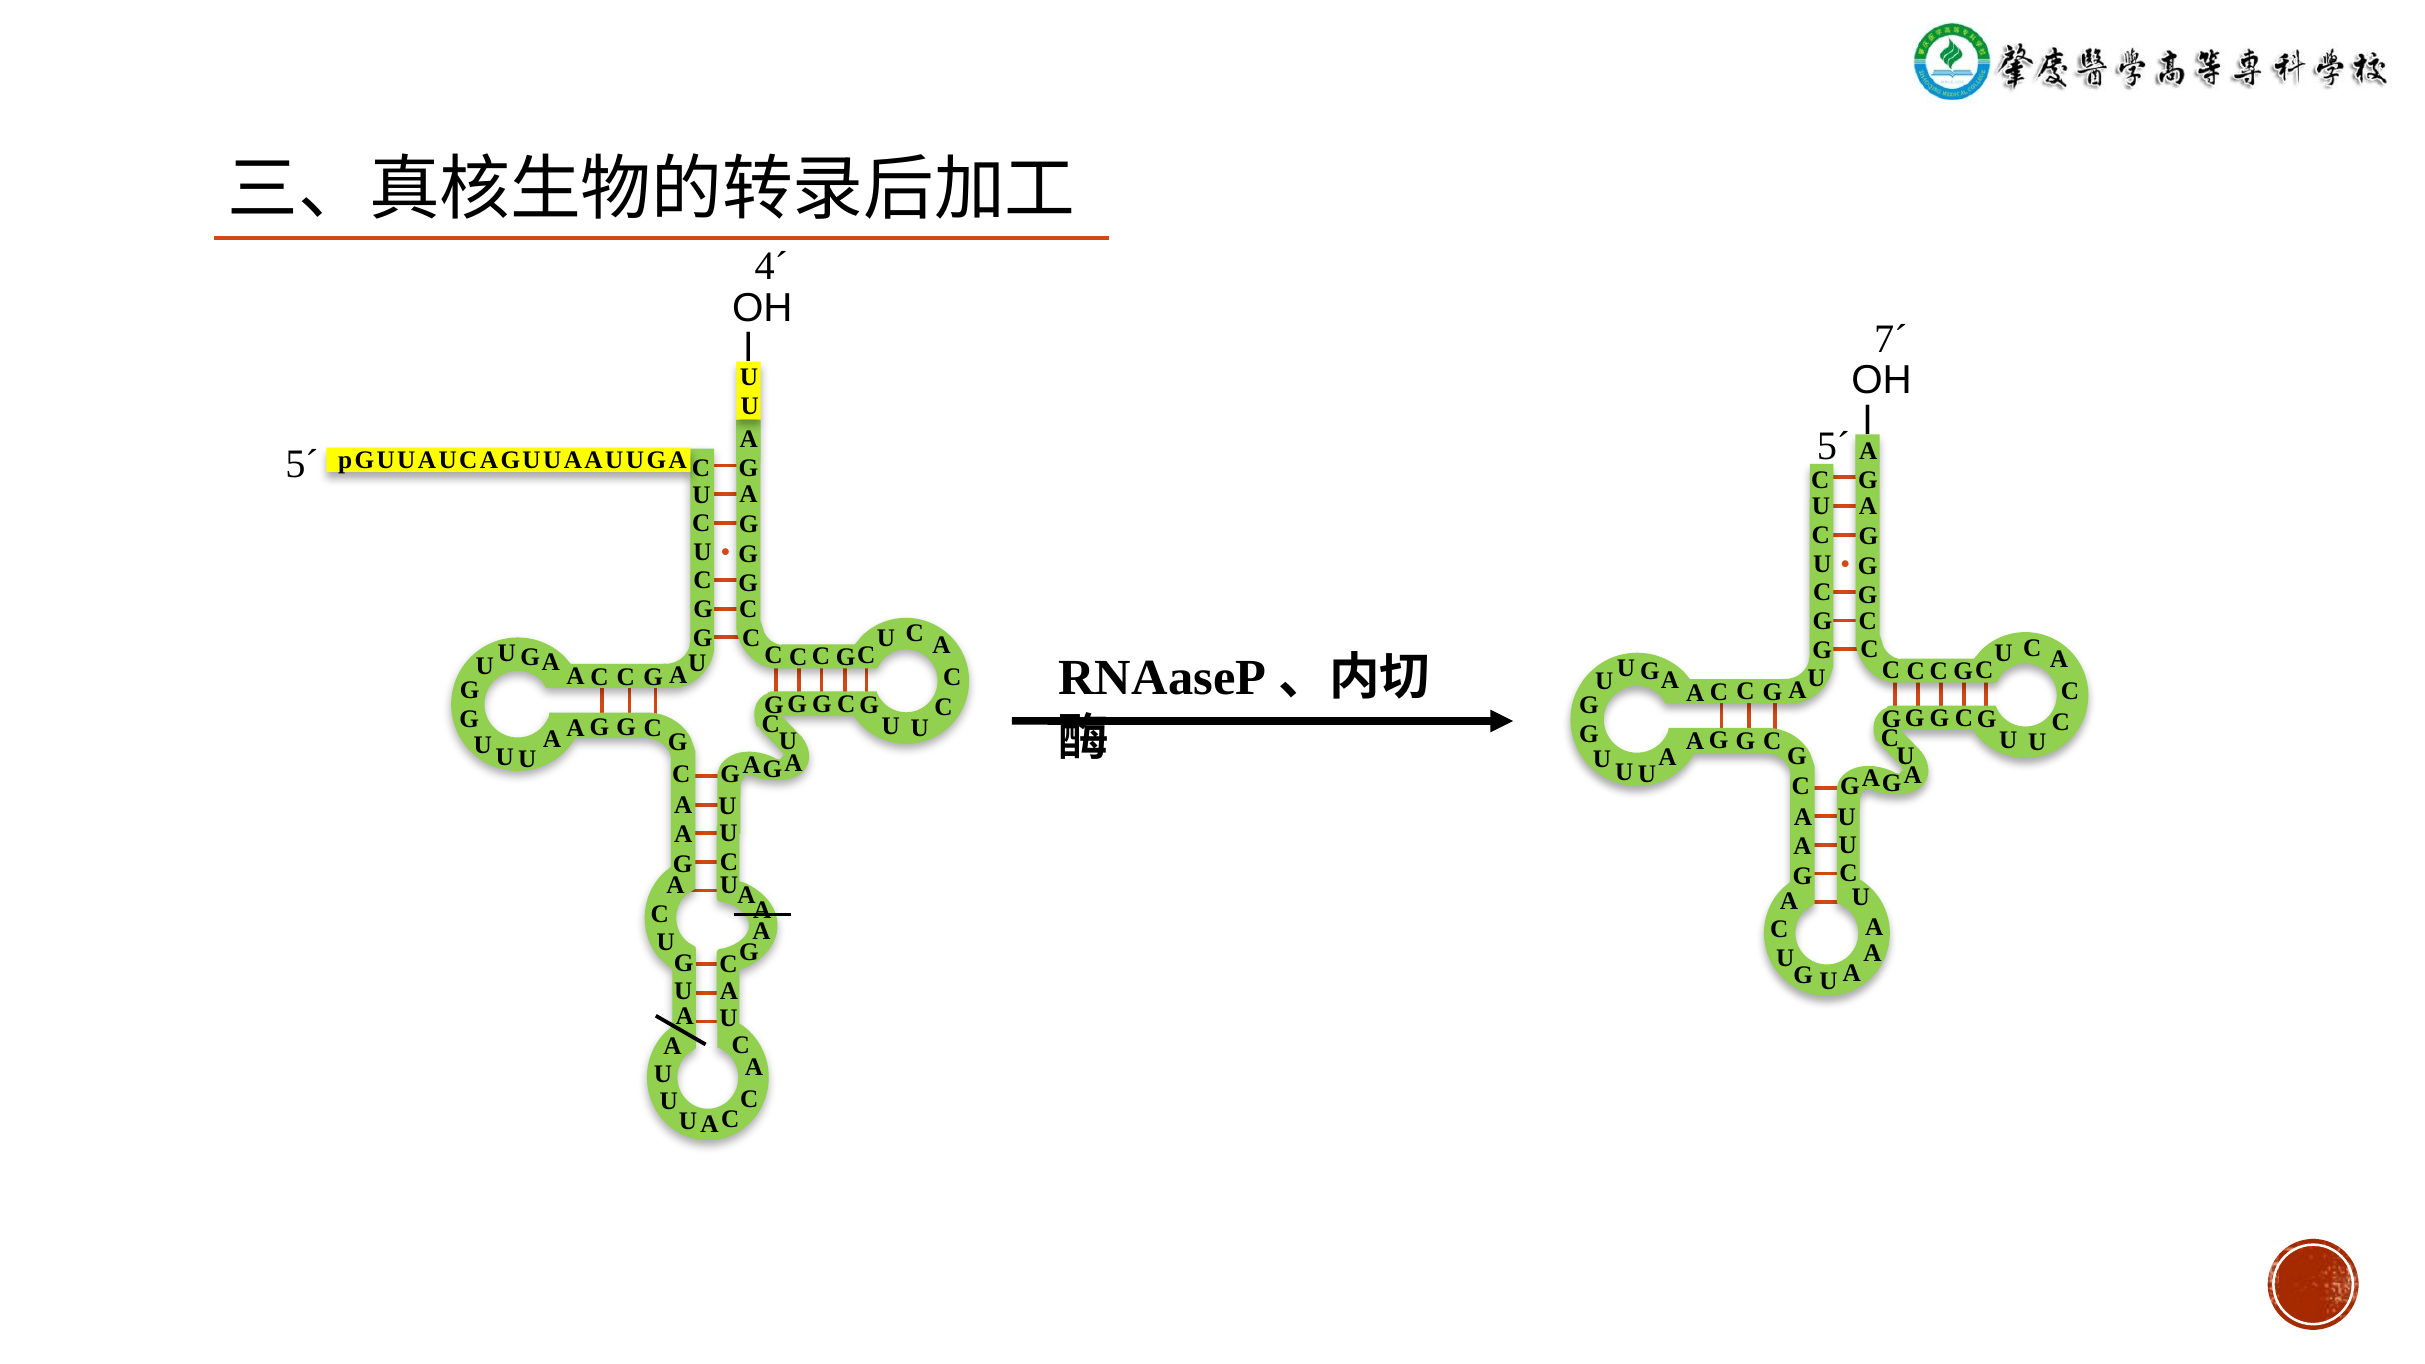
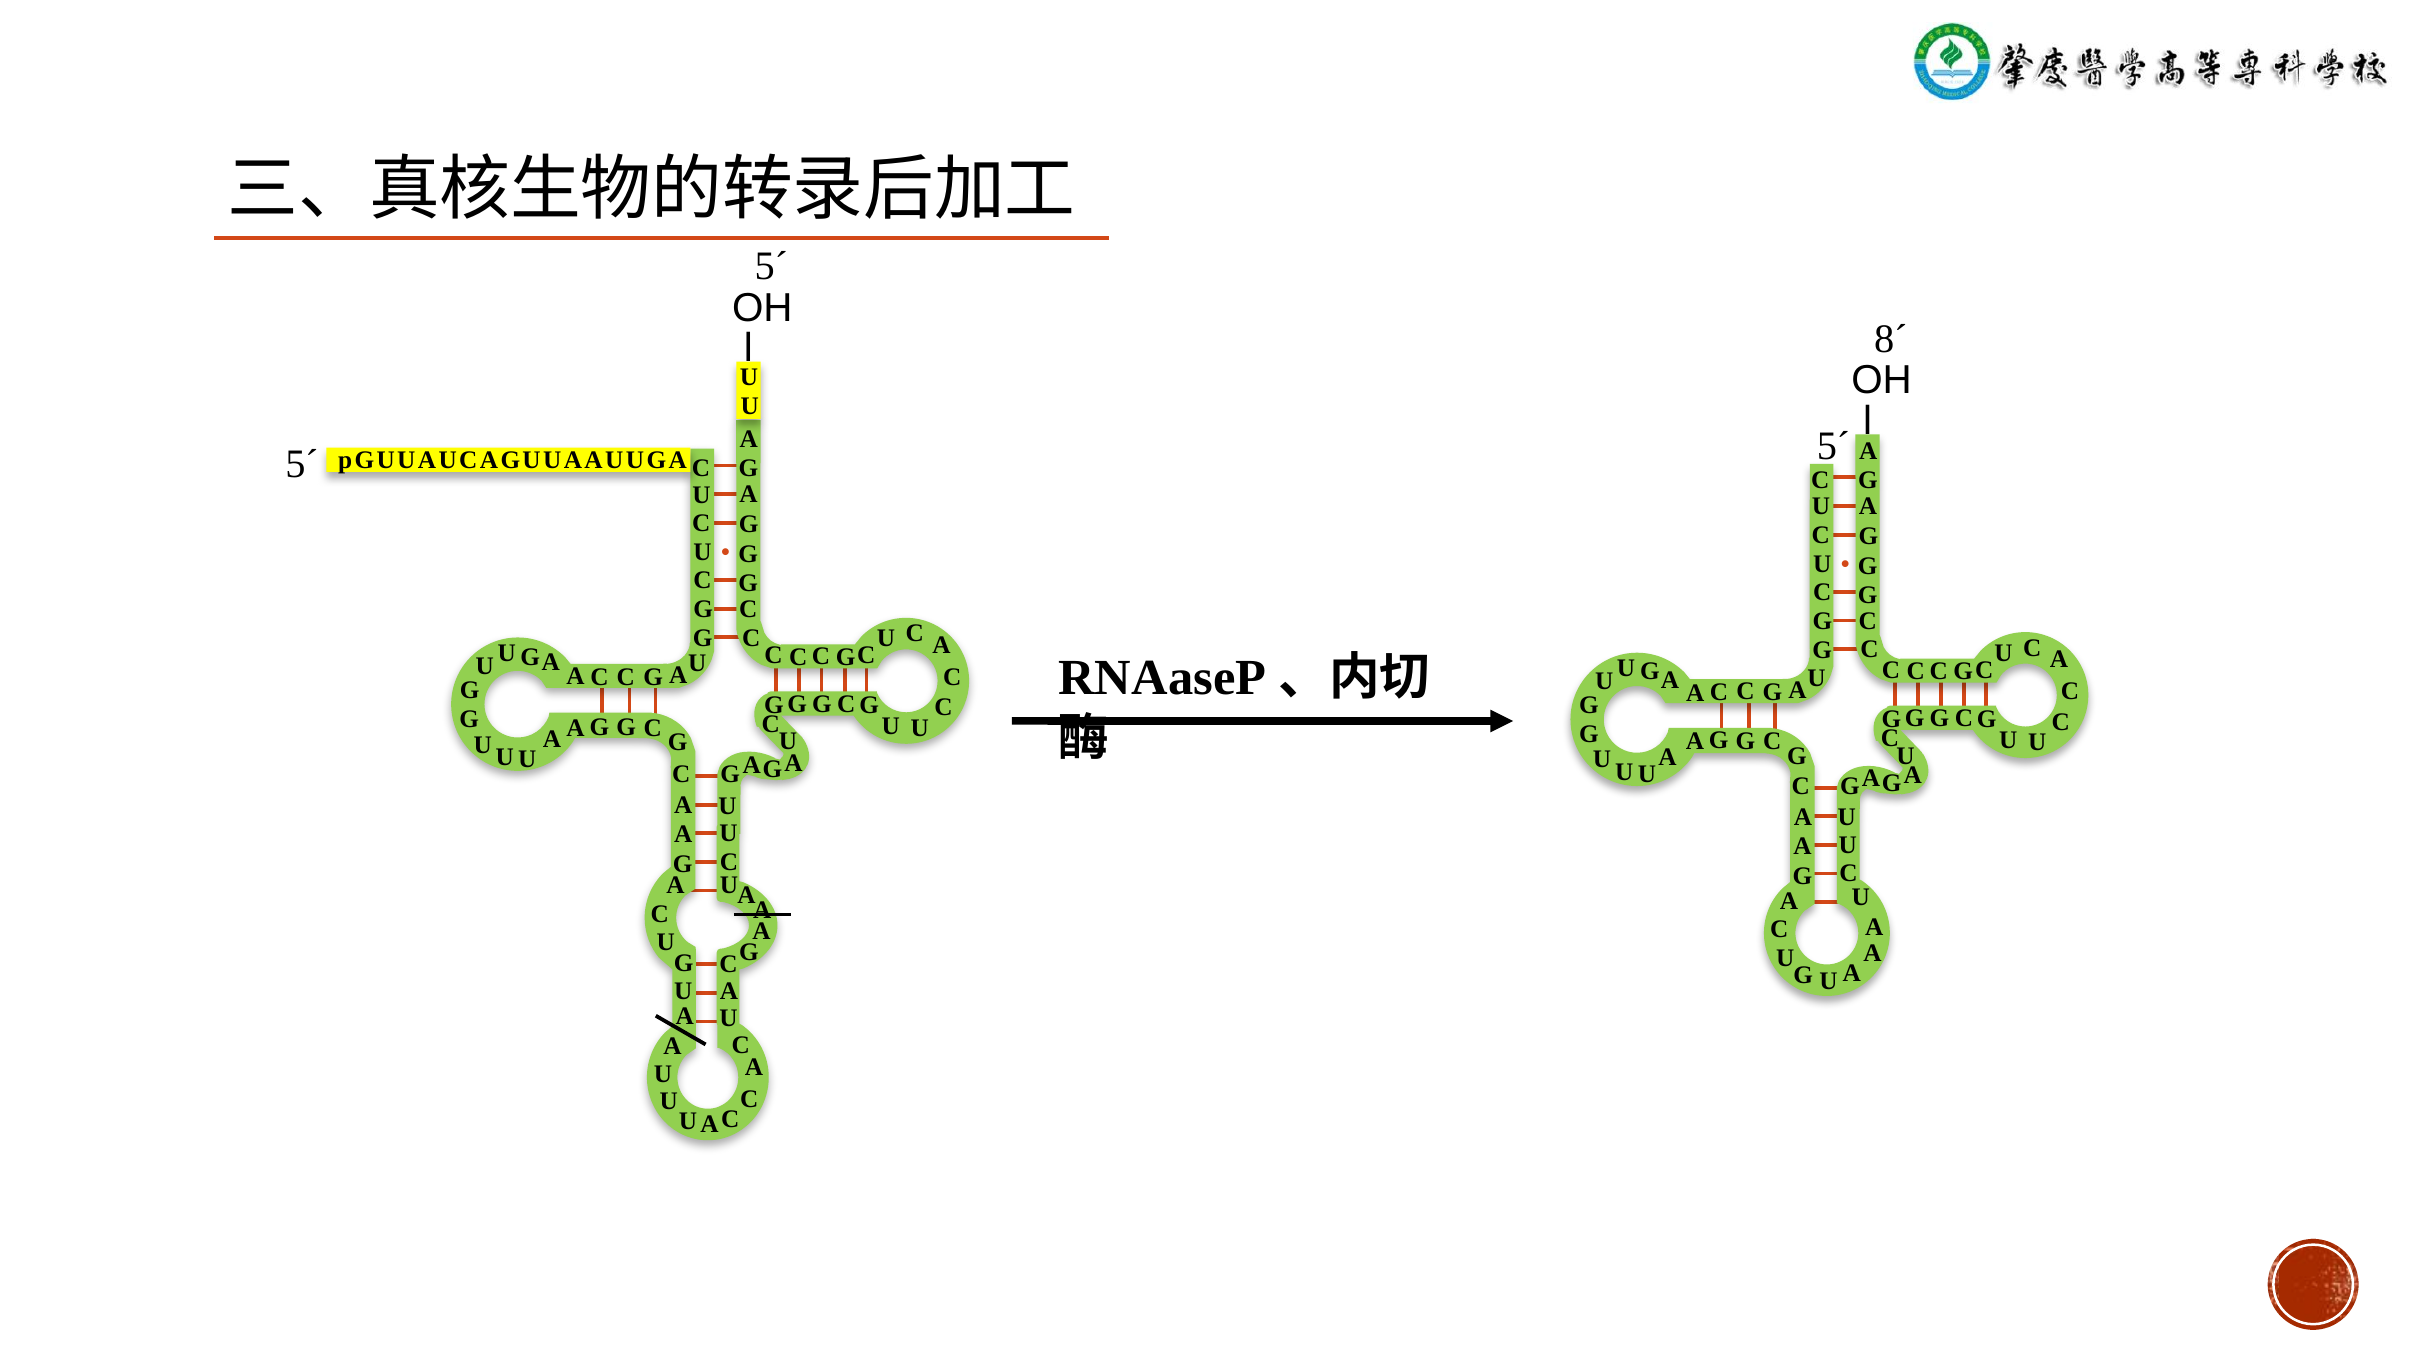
4´ at (771, 267): 4´ -> 5´
7´: 7´ -> 8´
